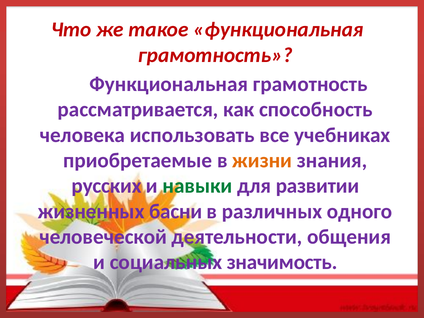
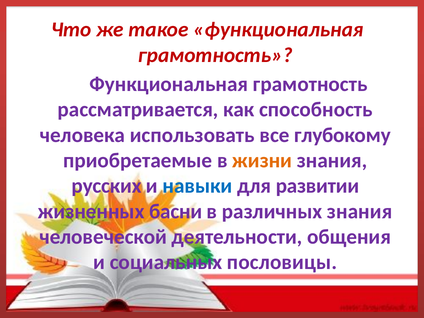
учебниках: учебниках -> глубокому
навыки colour: green -> blue
различных одного: одного -> знания
значимость: значимость -> пословицы
